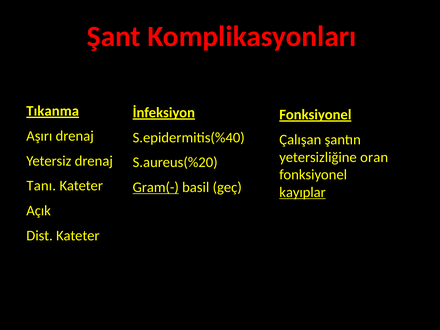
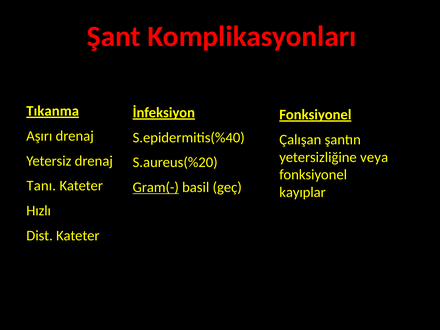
oran: oran -> veya
kayıplar underline: present -> none
Açık: Açık -> Hızlı
